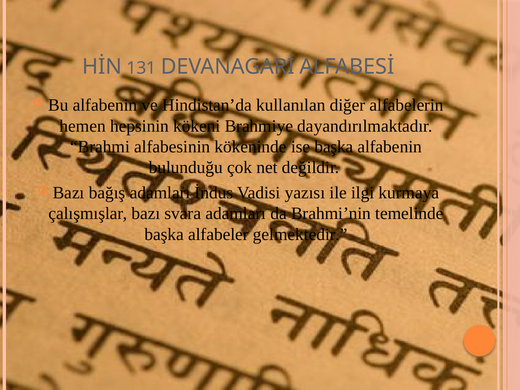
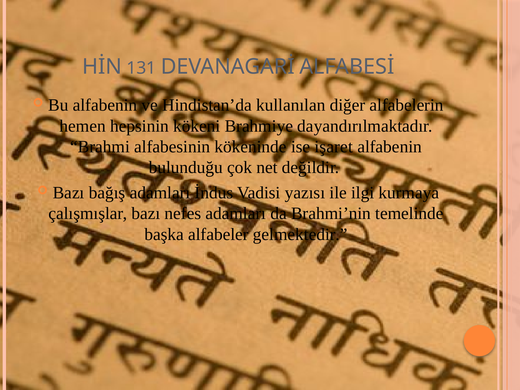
ise başka: başka -> işaret
svara: svara -> nefes
